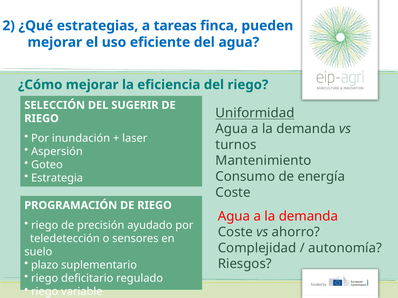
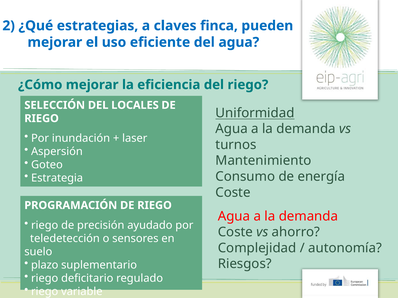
tareas: tareas -> claves
SUGERIR: SUGERIR -> LOCALES
